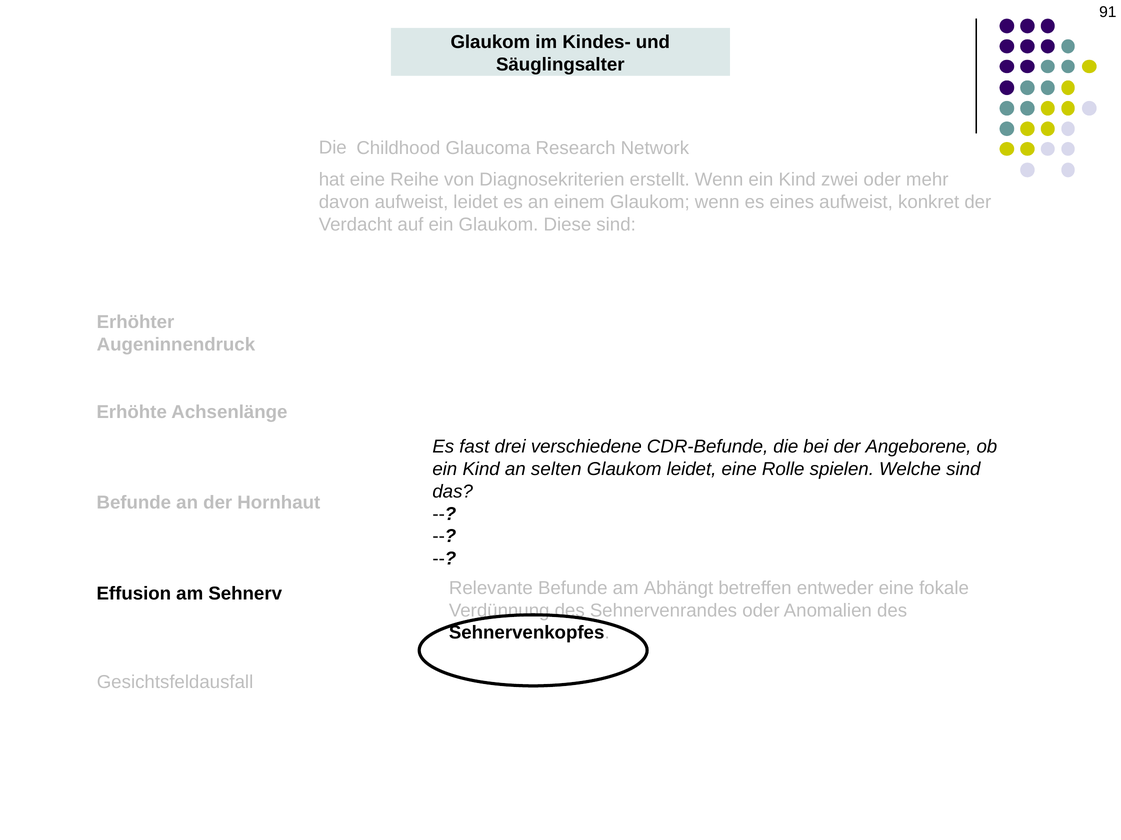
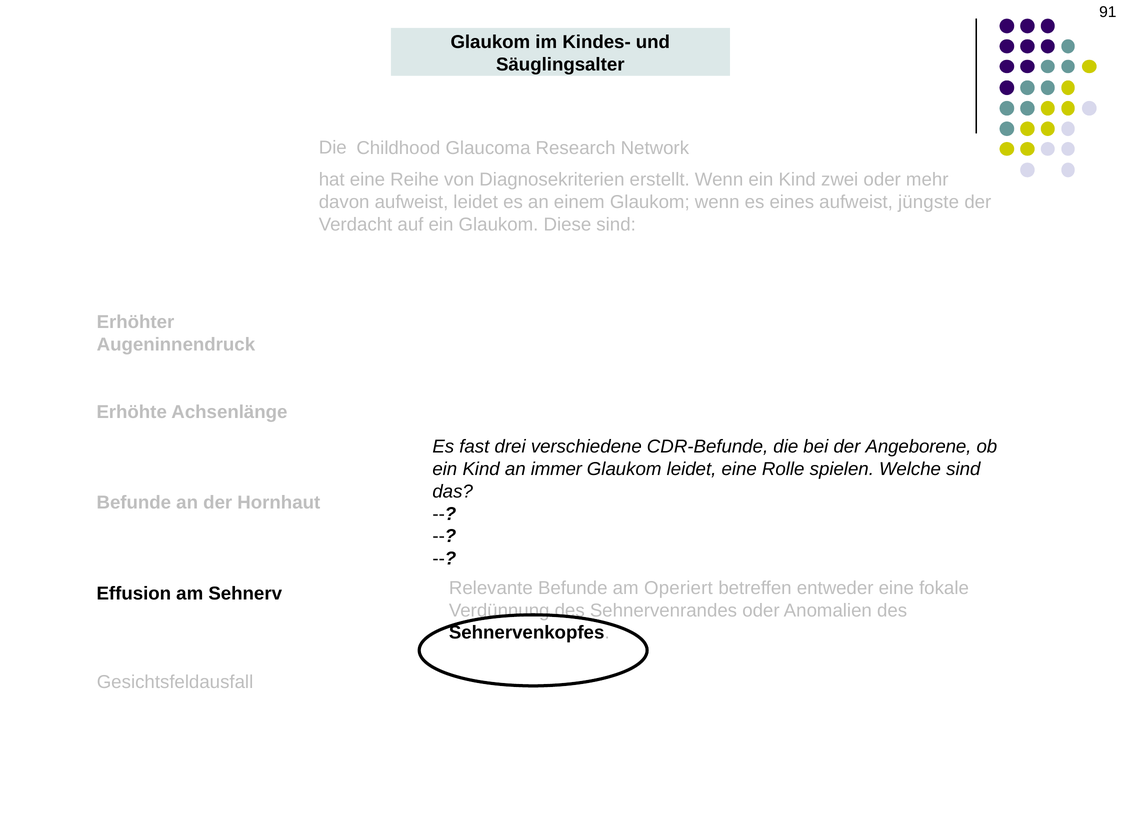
konkret: konkret -> jüngste
selten: selten -> immer
Abhängt: Abhängt -> Operiert
